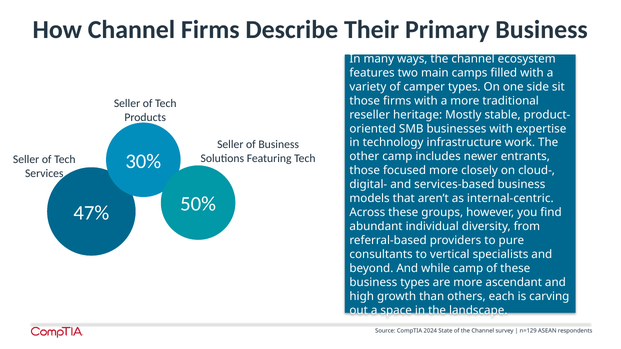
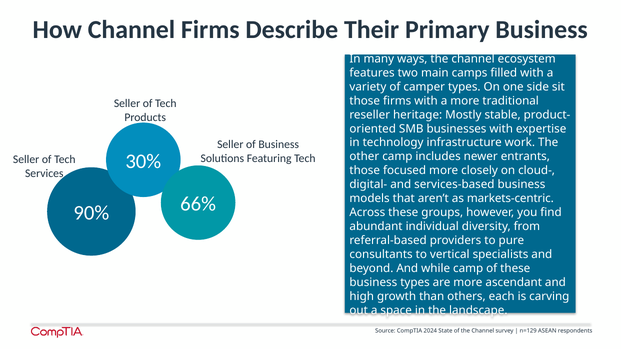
internal-centric: internal-centric -> markets-centric
50%: 50% -> 66%
47%: 47% -> 90%
